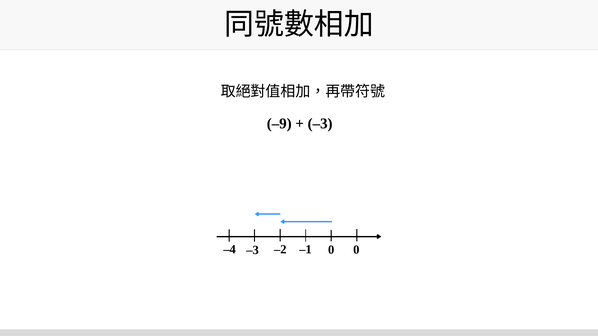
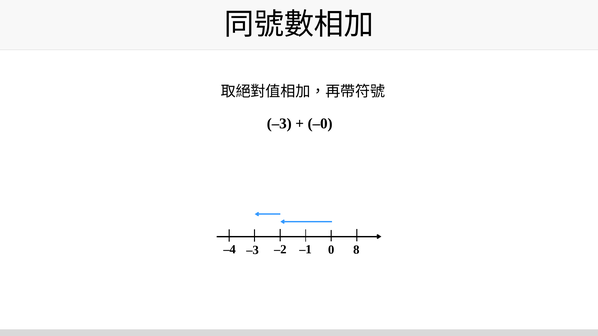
–9 at (279, 124): –9 -> –3
–3 at (320, 124): –3 -> –0
0 0: 0 -> 8
